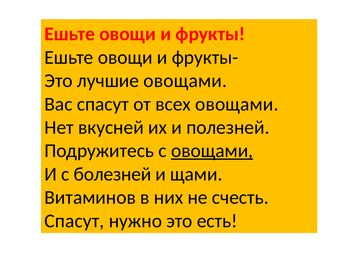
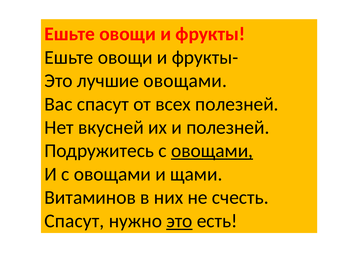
всех овощами: овощами -> полезней
И с болезней: болезней -> овощами
это at (179, 221) underline: none -> present
